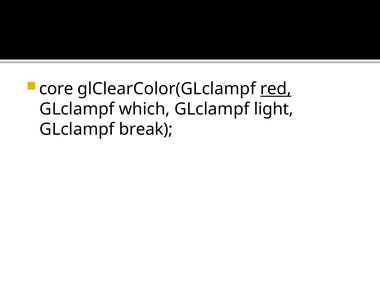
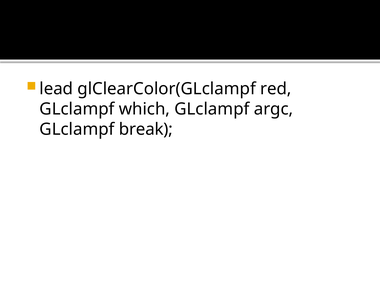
core: core -> lead
red underline: present -> none
light: light -> argc
